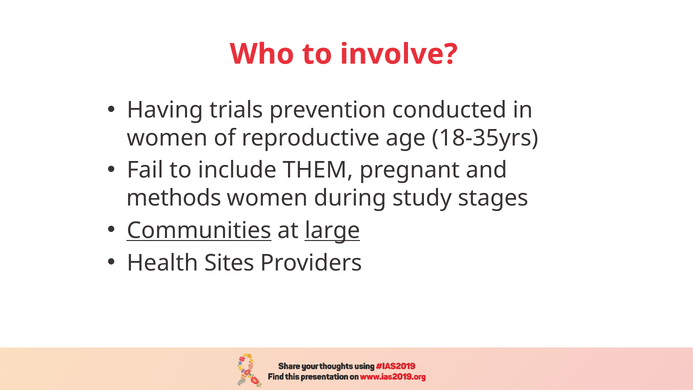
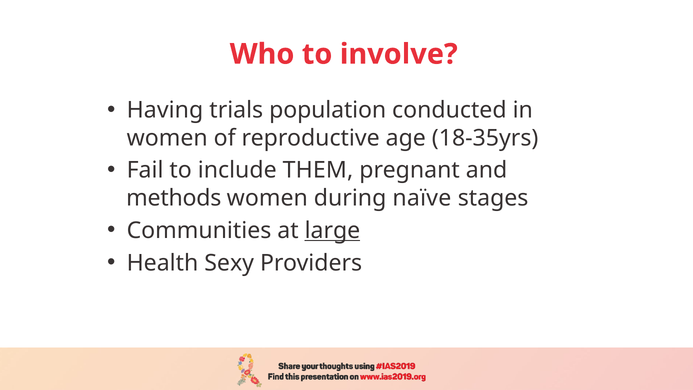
prevention: prevention -> population
study: study -> naïve
Communities underline: present -> none
Sites: Sites -> Sexy
